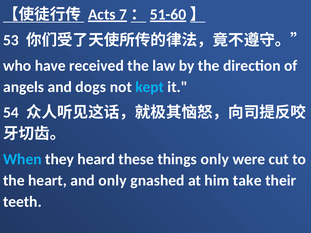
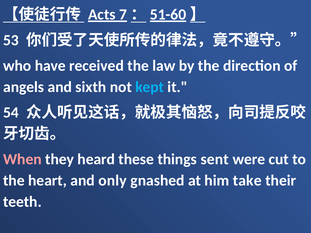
dogs: dogs -> sixth
When colour: light blue -> pink
things only: only -> sent
